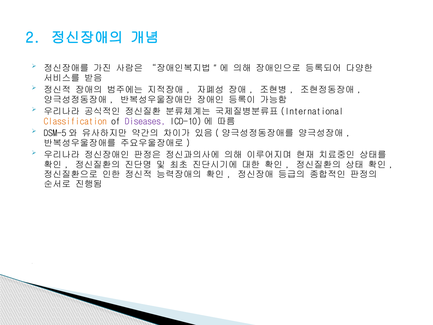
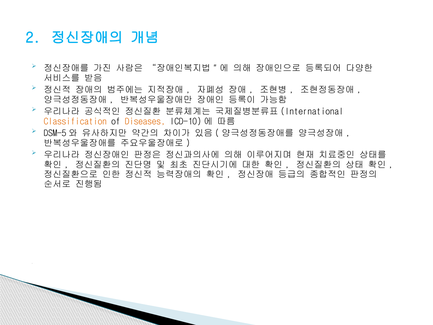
Diseases colour: purple -> orange
